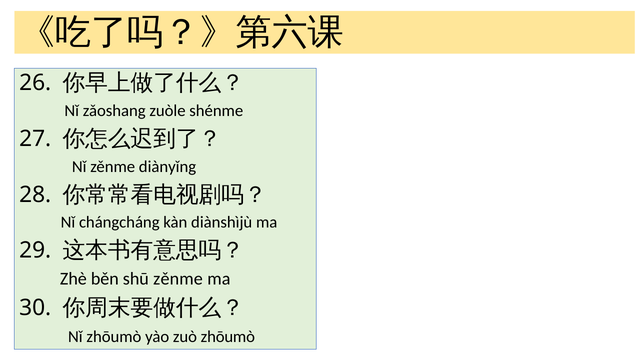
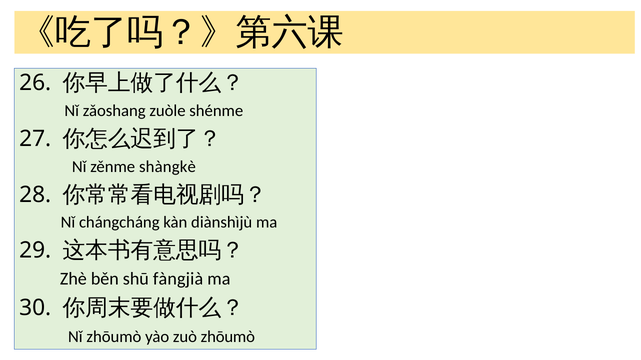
diànyǐng: diànyǐng -> shàngkè
shū zěnme: zěnme -> fàngjià
